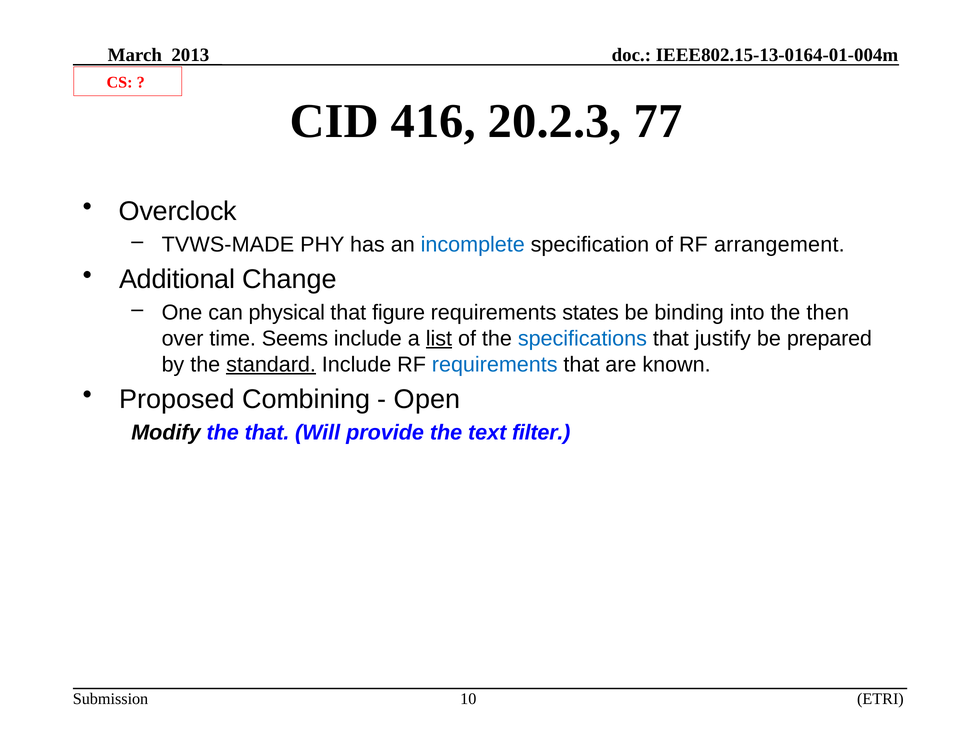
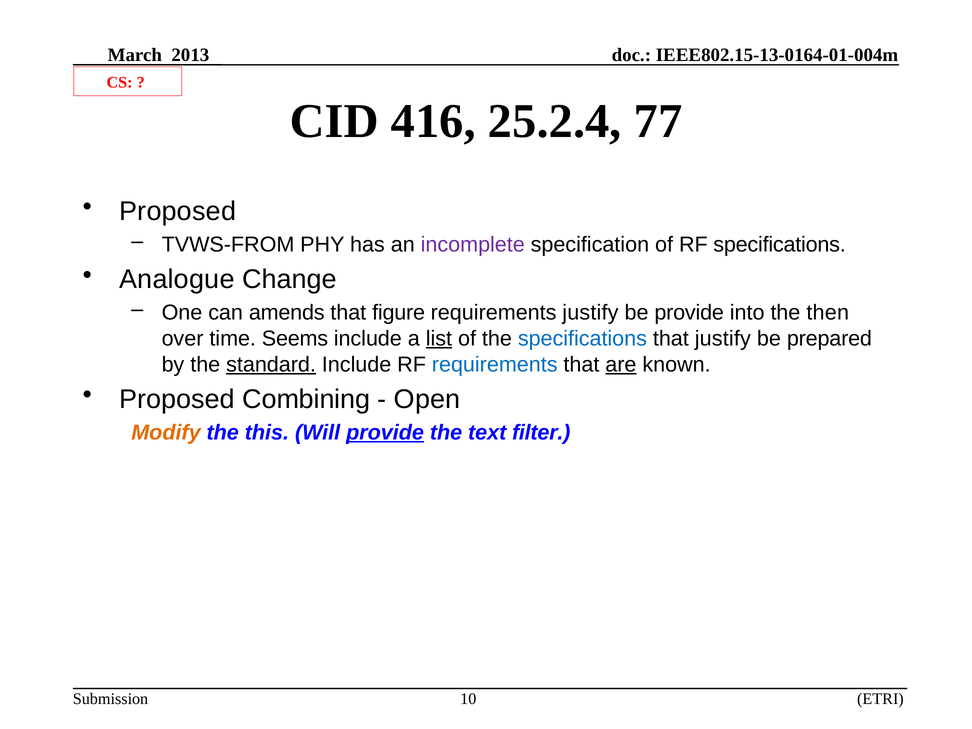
20.2.3: 20.2.3 -> 25.2.4
Overclock at (178, 211): Overclock -> Proposed
TVWS-MADE: TVWS-MADE -> TVWS-FROM
incomplete colour: blue -> purple
RF arrangement: arrangement -> specifications
Additional: Additional -> Analogue
physical: physical -> amends
requirements states: states -> justify
be binding: binding -> provide
are underline: none -> present
Modify colour: black -> orange
the that: that -> this
provide at (385, 432) underline: none -> present
